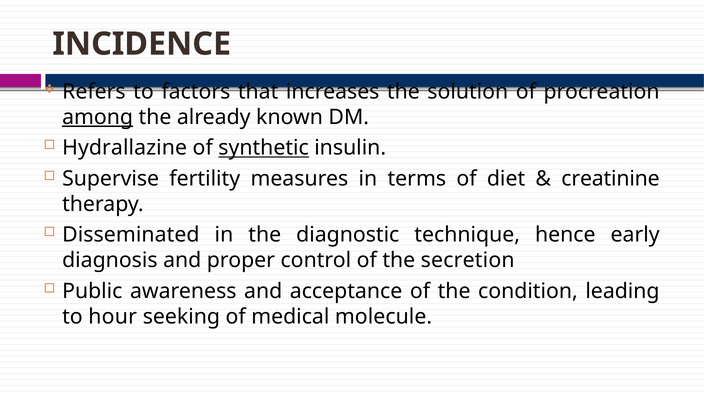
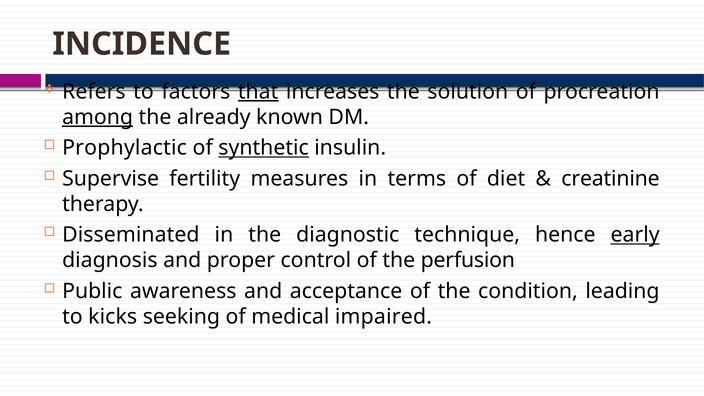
that underline: none -> present
Hydrallazine: Hydrallazine -> Prophylactic
early underline: none -> present
secretion: secretion -> perfusion
hour: hour -> kicks
molecule: molecule -> impaired
